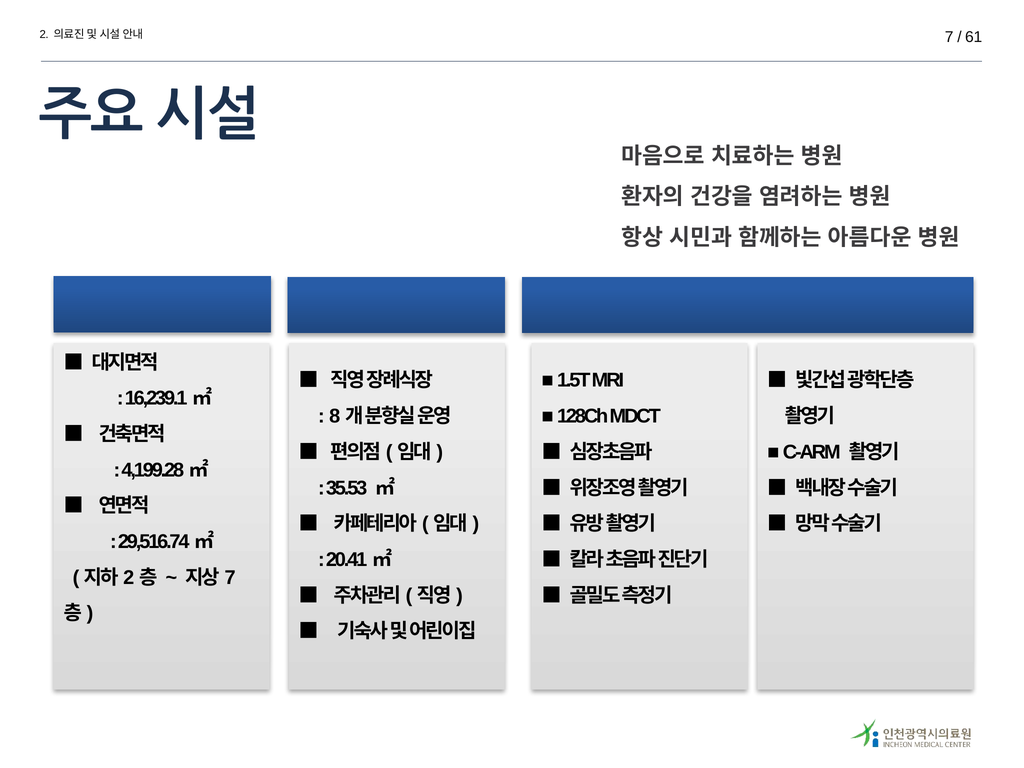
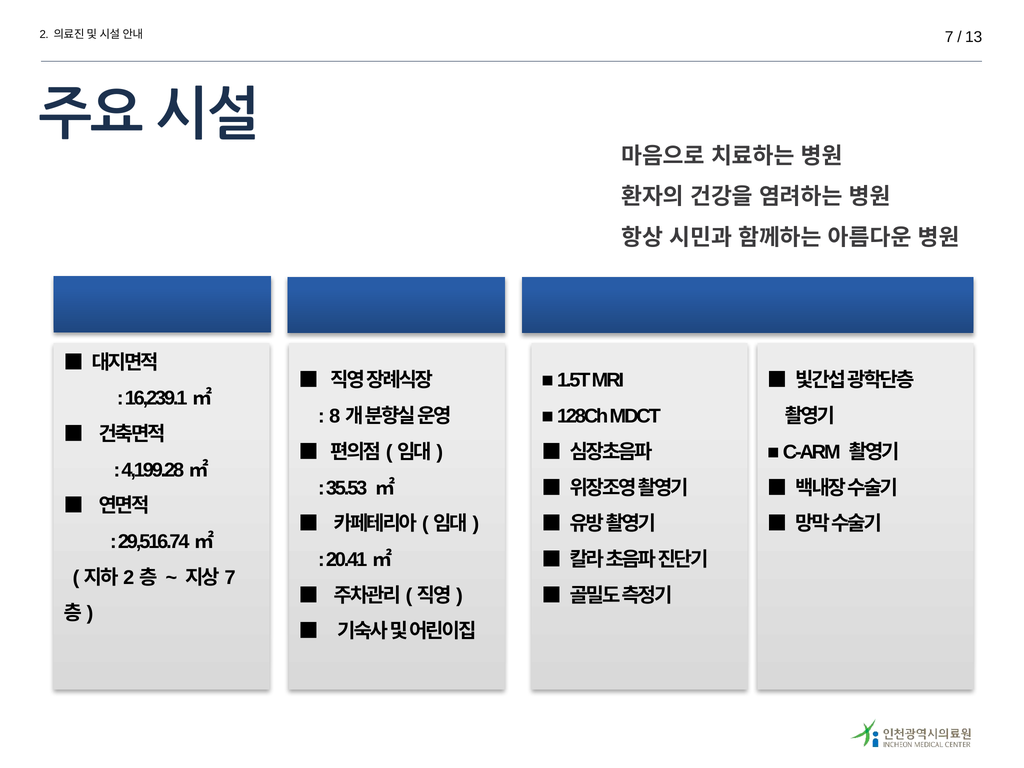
61: 61 -> 13
